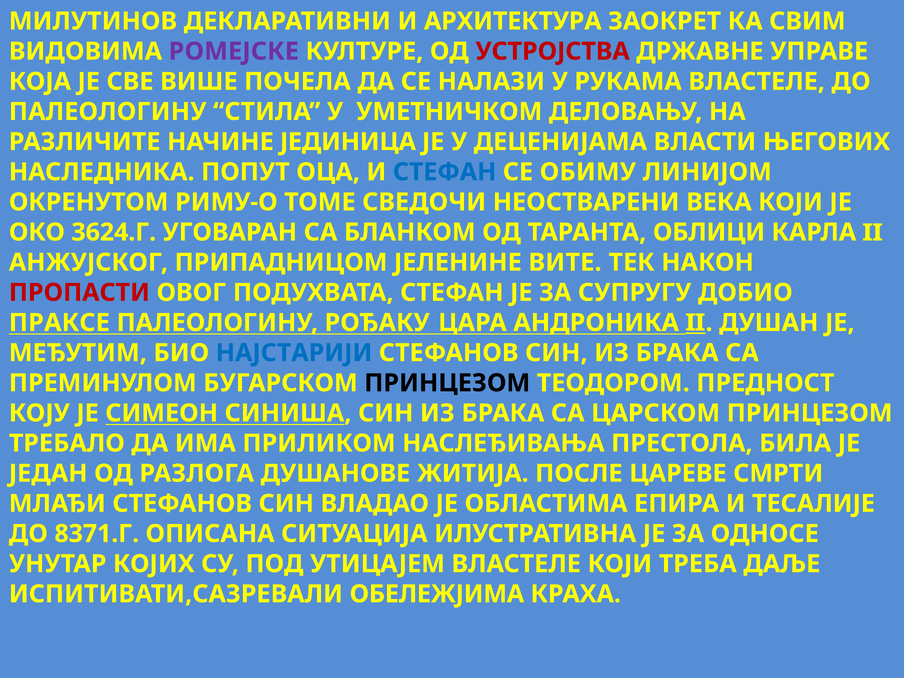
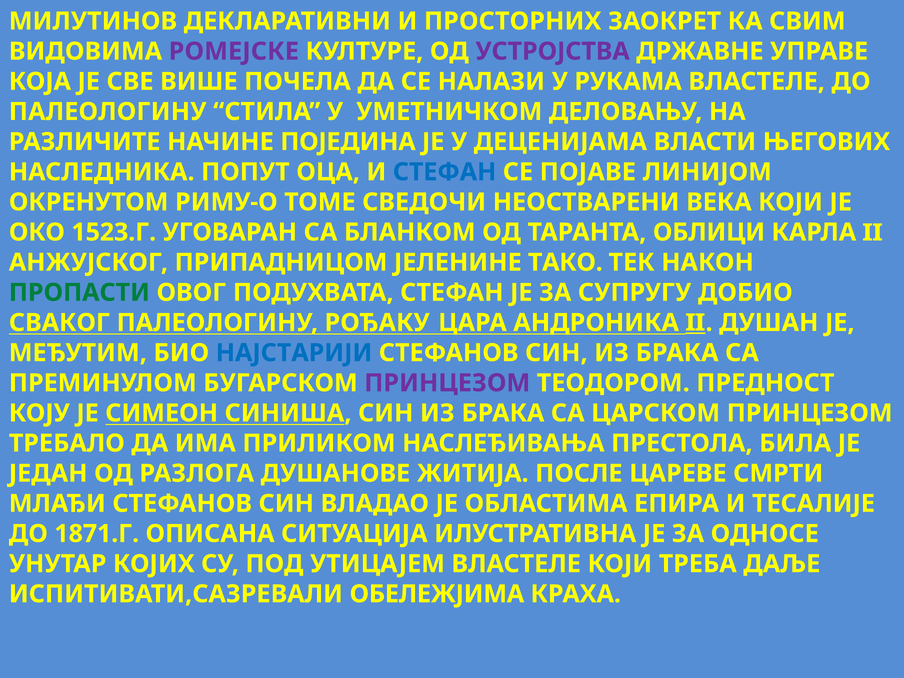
АРХИТЕКТУРА: АРХИТЕКТУРА -> ПРОСТОРНИХ
УСТРОЈСТВА colour: red -> purple
ЈЕДИНИЦА: ЈЕДИНИЦА -> ПОЈЕДИНА
ОБИМУ: ОБИМУ -> ПОЈАВЕ
3624.Г: 3624.Г -> 1523.Г
ВИТЕ: ВИТЕ -> ТАКО
ПРОПАСТИ colour: red -> green
ПРАКСЕ: ПРАКСЕ -> СВАКОГ
ПРИНЦЕЗОМ at (447, 383) colour: black -> purple
8371.Г: 8371.Г -> 1871.Г
